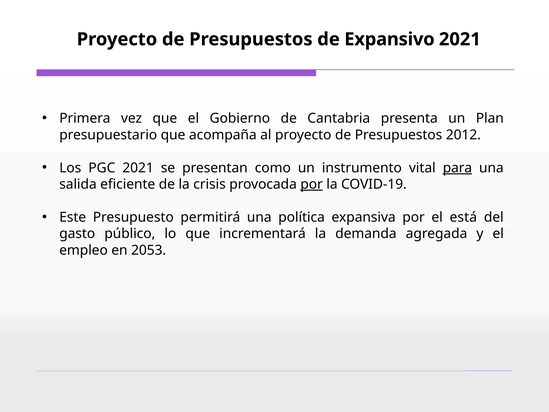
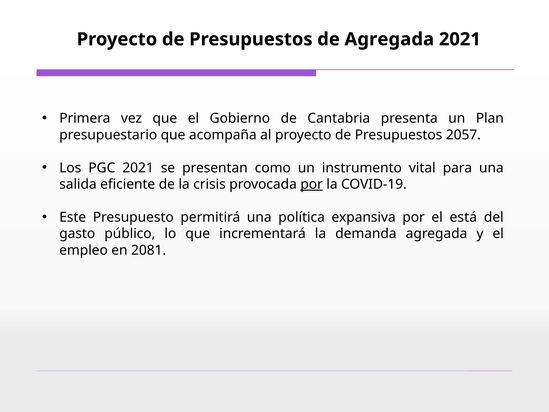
de Expansivo: Expansivo -> Agregada
2012: 2012 -> 2057
para underline: present -> none
2053: 2053 -> 2081
